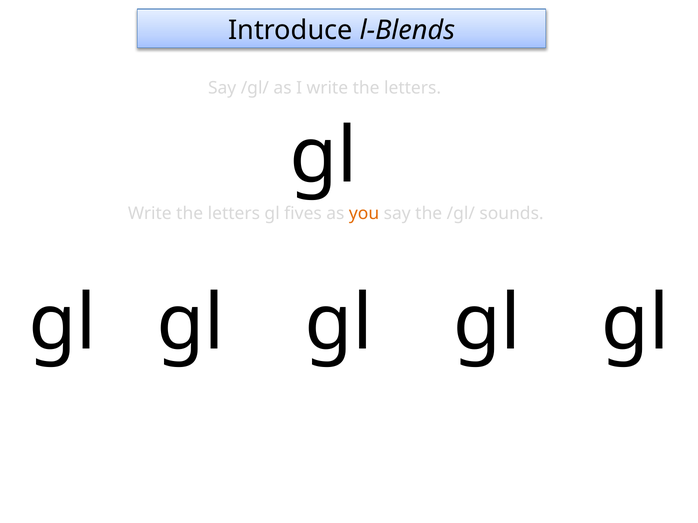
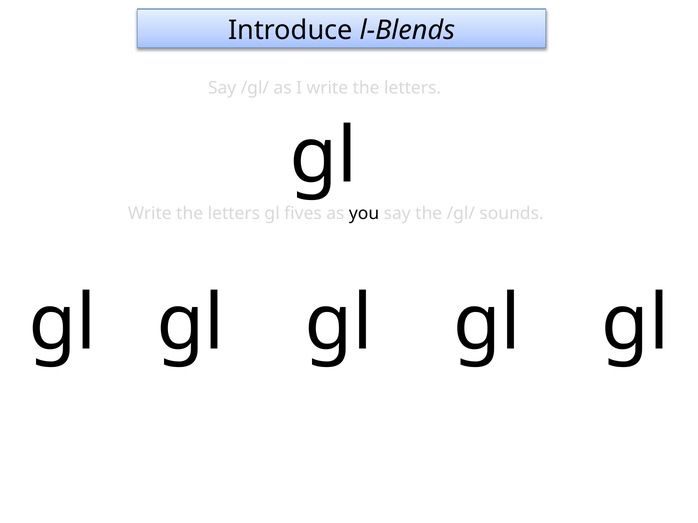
you colour: orange -> black
